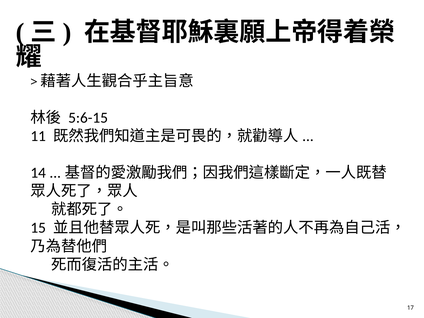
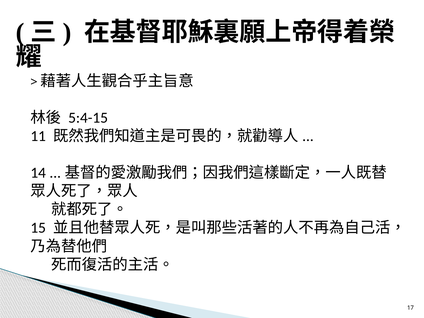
5:6-15: 5:6-15 -> 5:4-15
